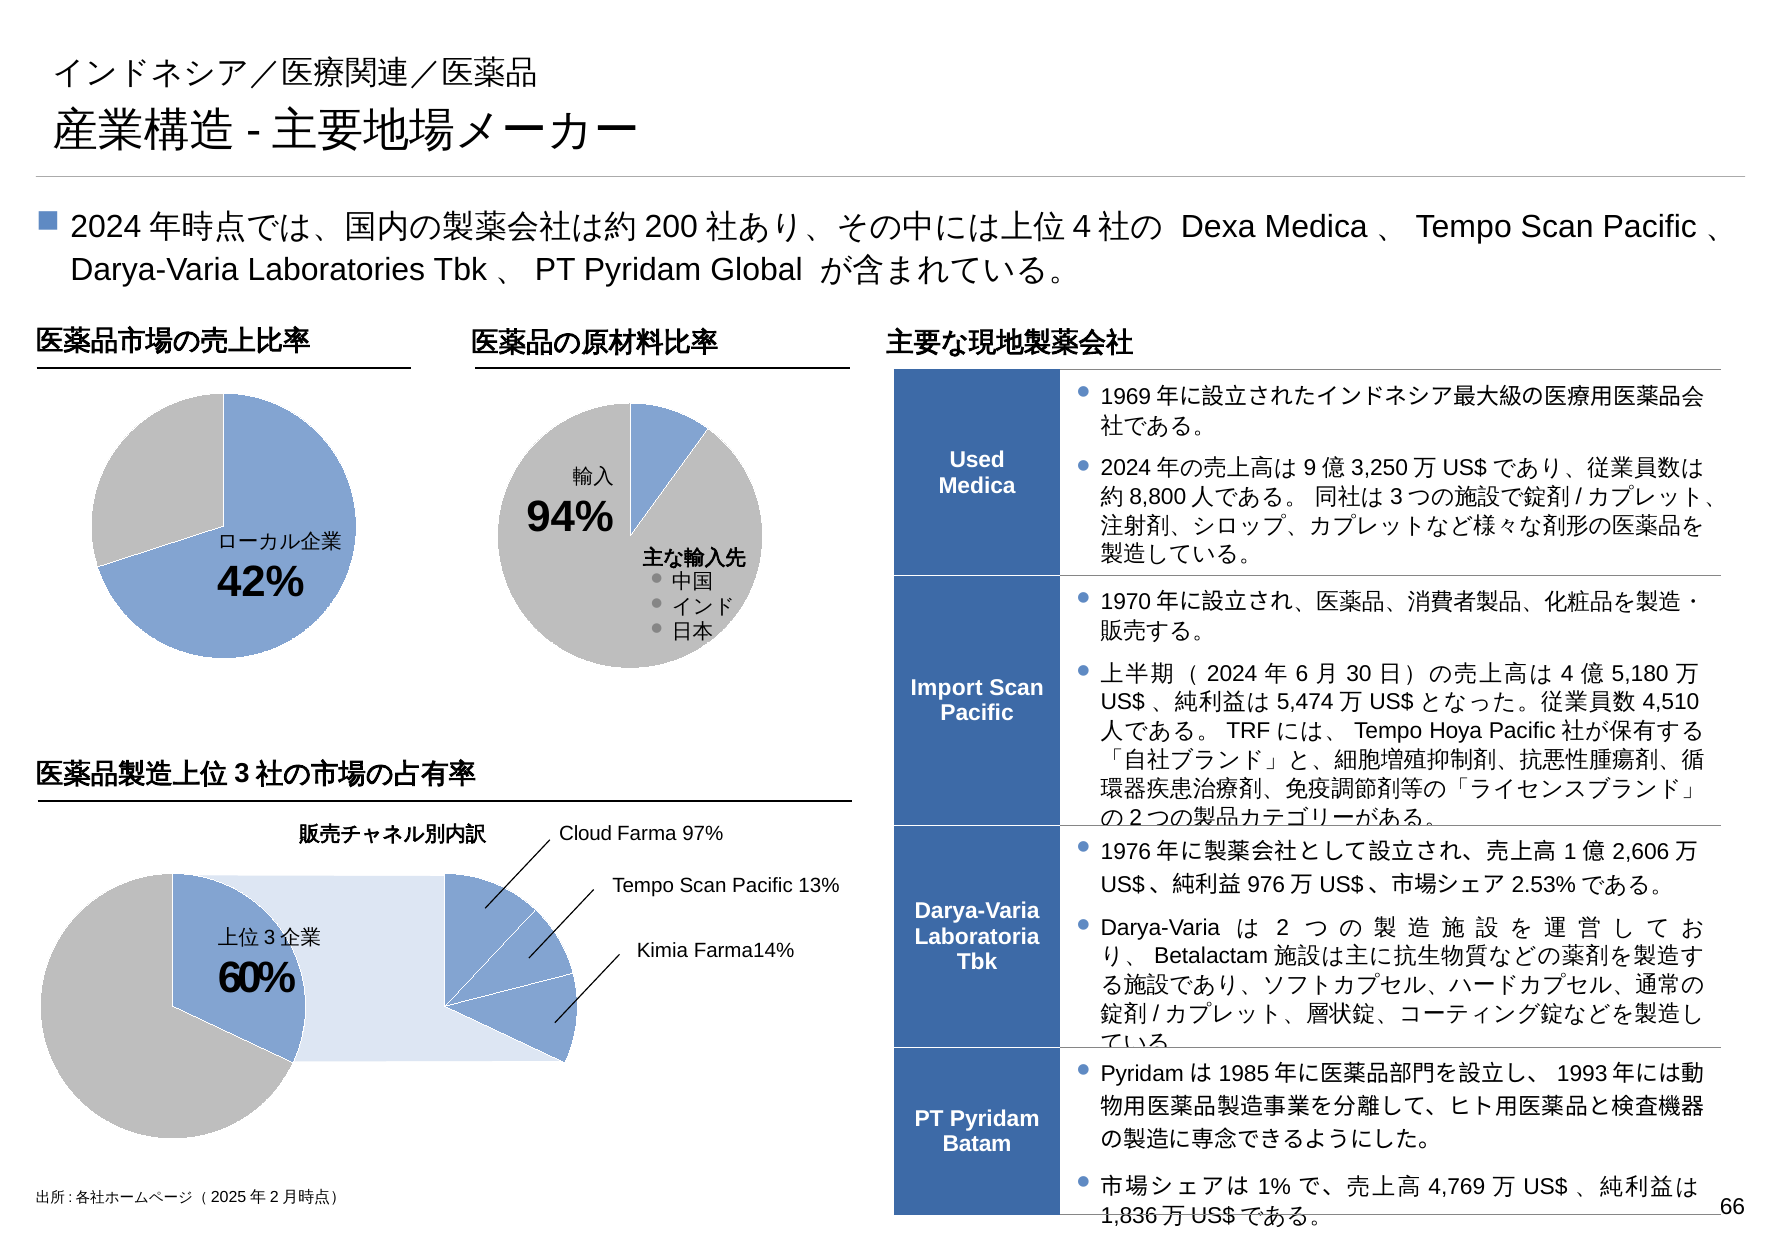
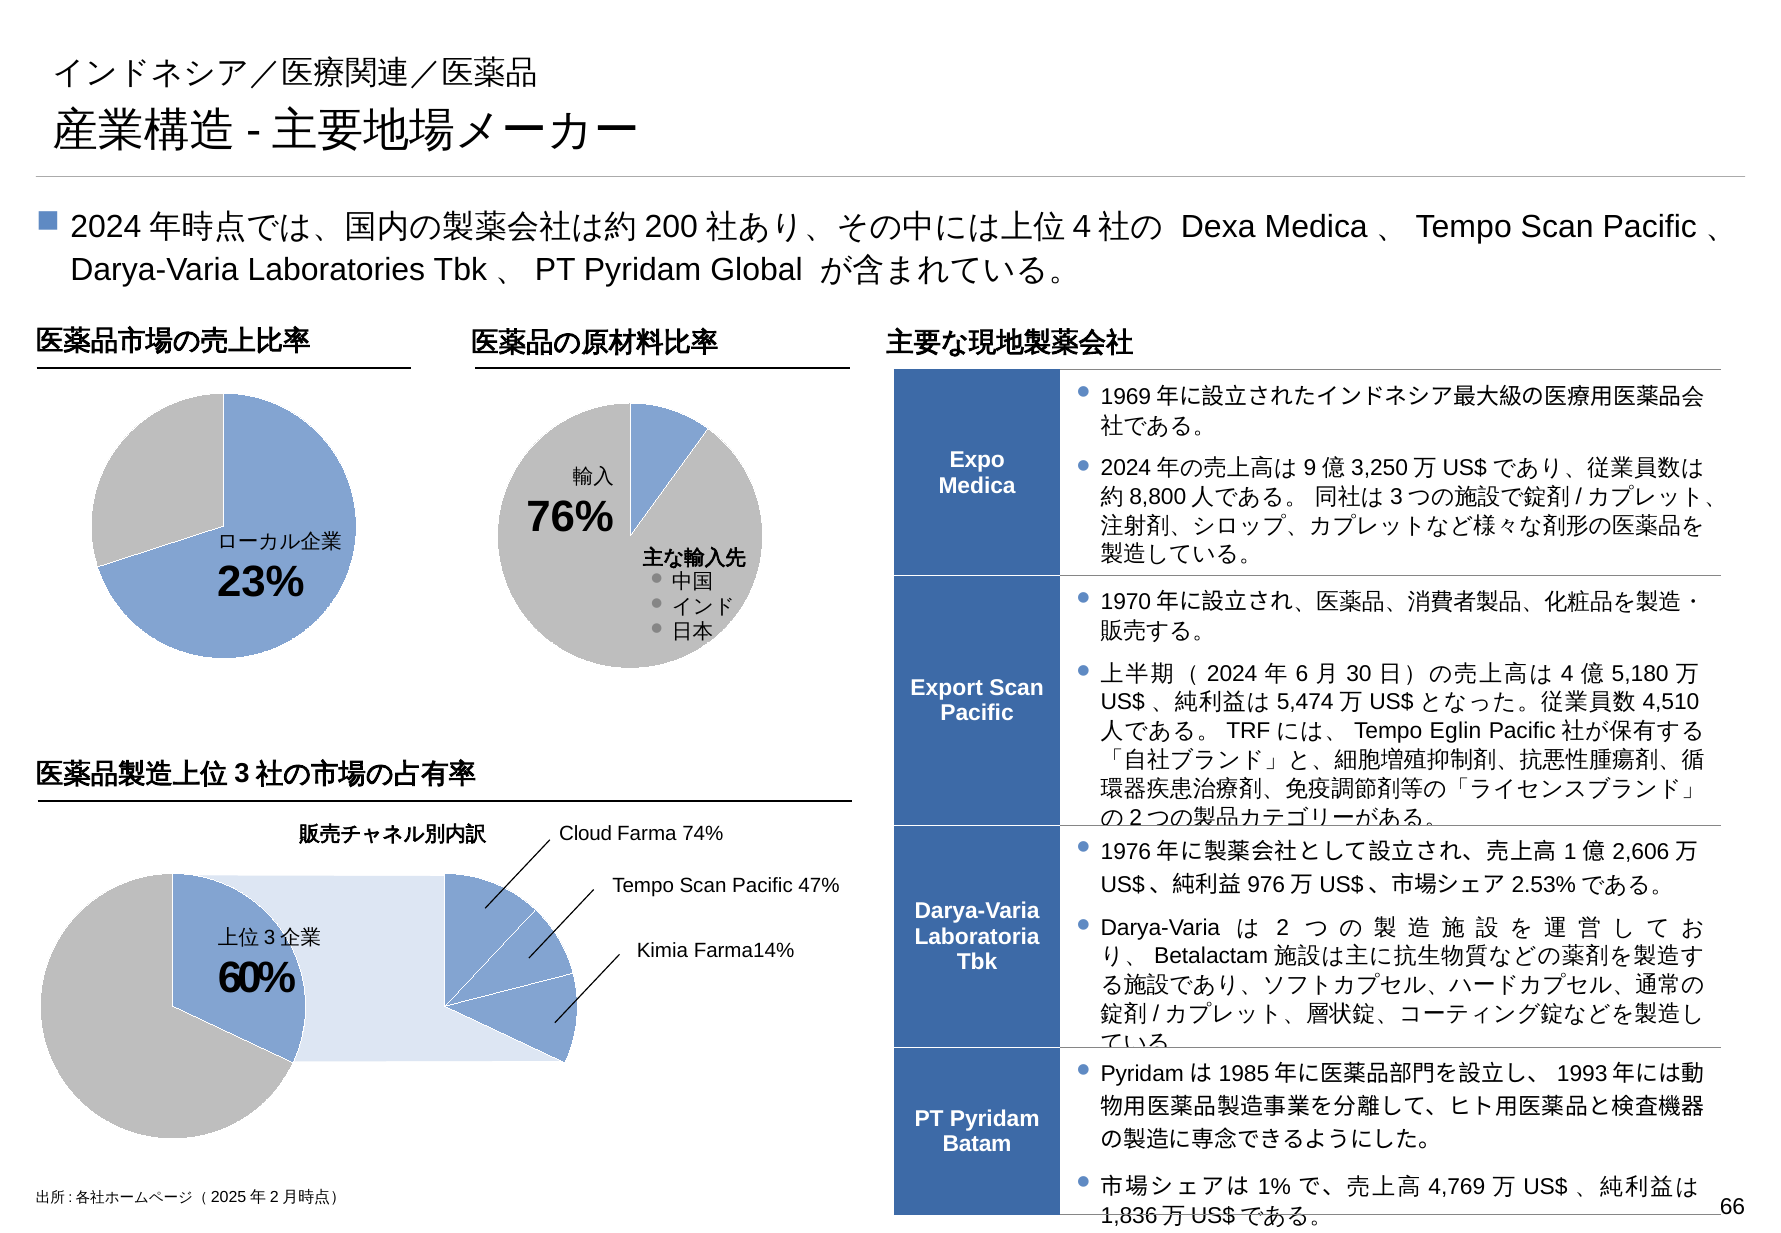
Used: Used -> Expo
94%: 94% -> 76%
42%: 42% -> 23%
Import: Import -> Export
Hoya: Hoya -> Eglin
97%: 97% -> 74%
13%: 13% -> 47%
